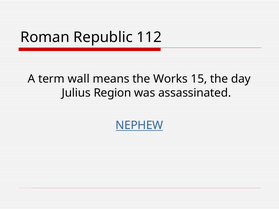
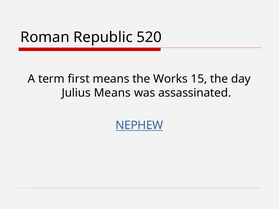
112: 112 -> 520
wall: wall -> first
Julius Region: Region -> Means
